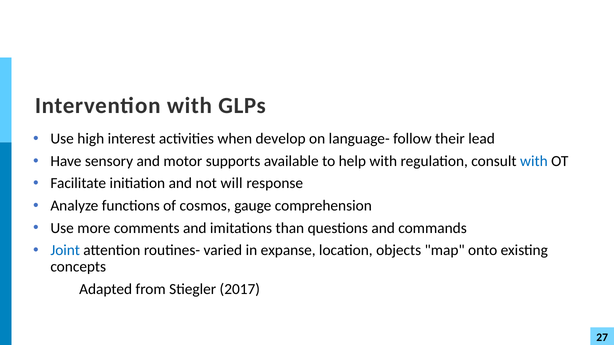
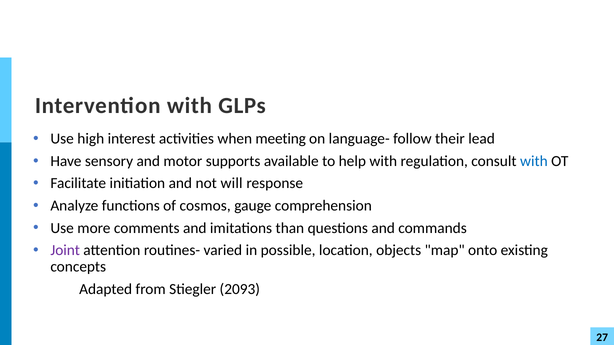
develop: develop -> meeting
Joint colour: blue -> purple
expanse: expanse -> possible
2017: 2017 -> 2093
